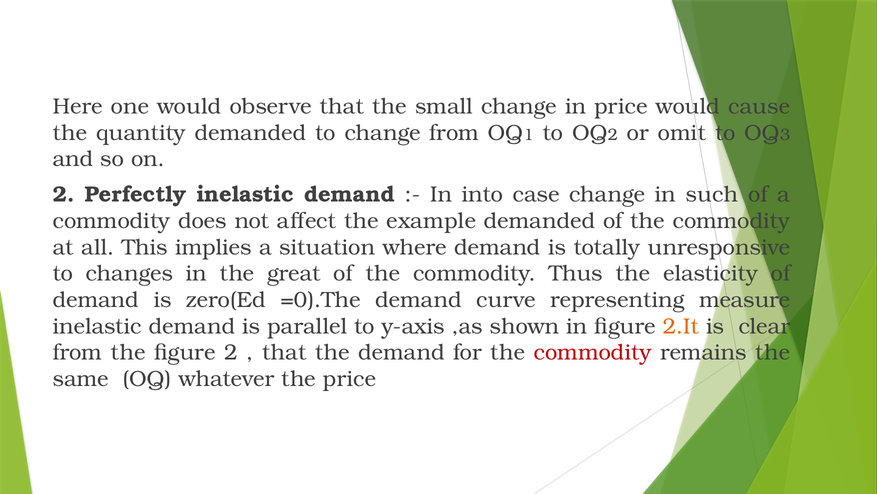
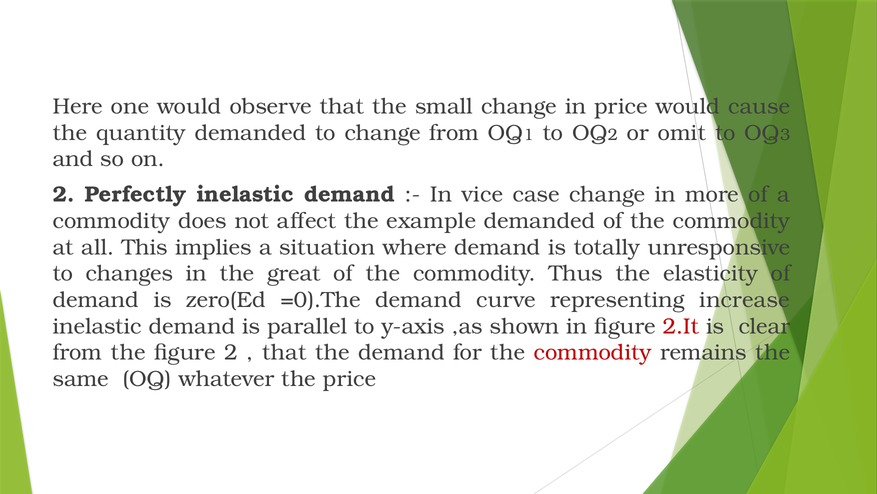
into: into -> vice
such: such -> more
measure: measure -> increase
2.It colour: orange -> red
